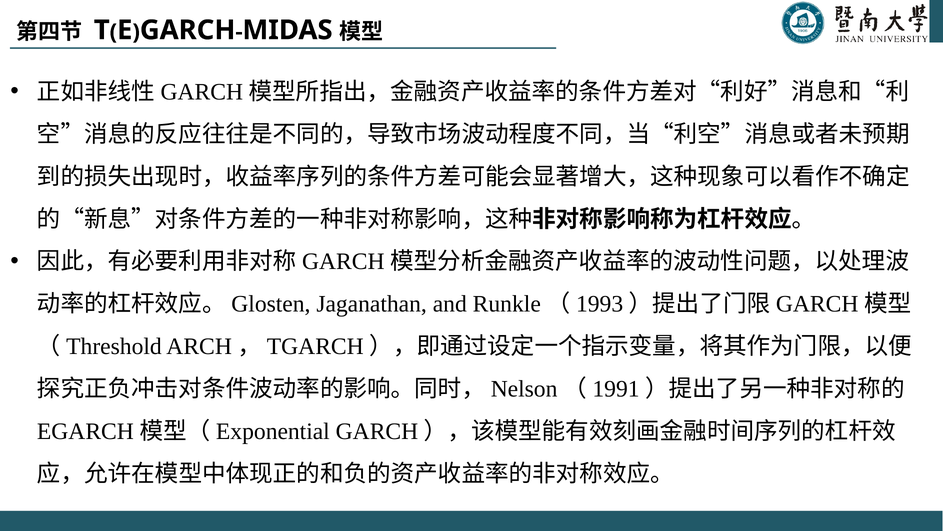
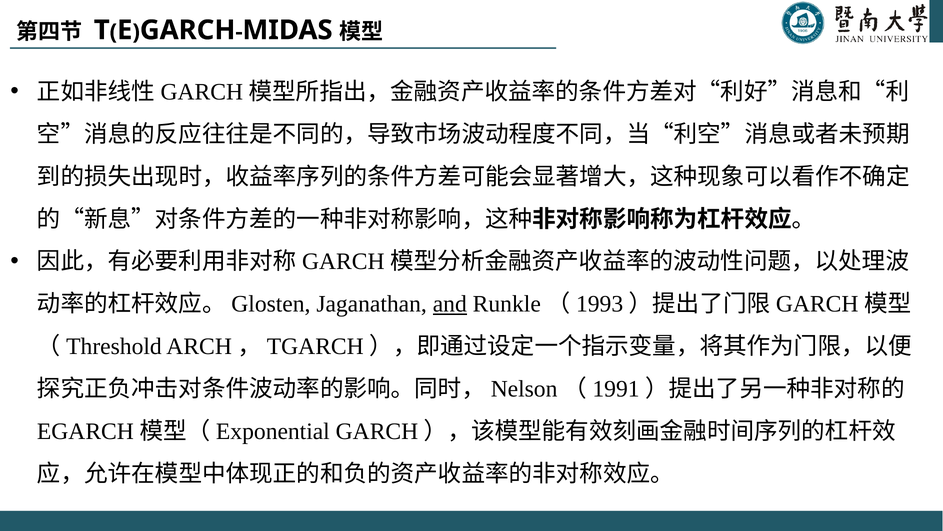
and underline: none -> present
